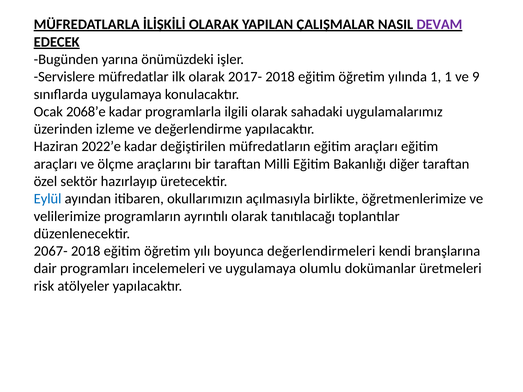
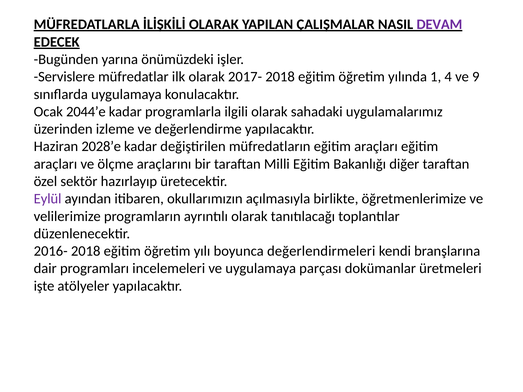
1 1: 1 -> 4
2068’e: 2068’e -> 2044’e
2022’e: 2022’e -> 2028’e
Eylül colour: blue -> purple
2067-: 2067- -> 2016-
olumlu: olumlu -> parçası
risk: risk -> işte
